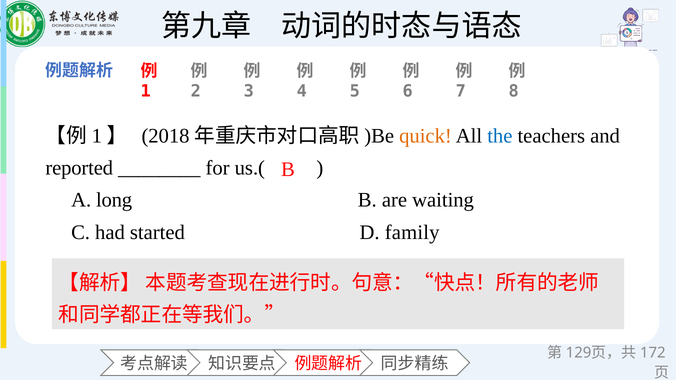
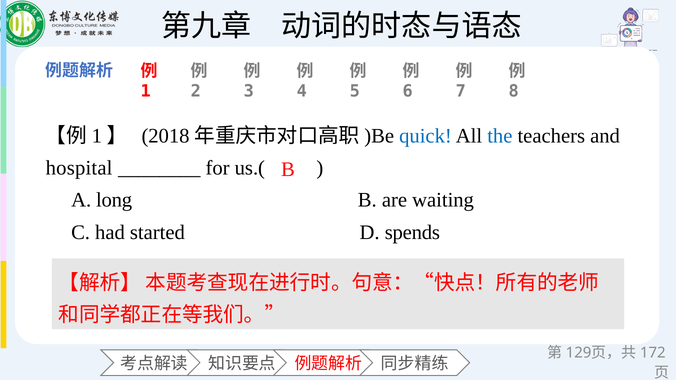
quick colour: orange -> blue
reported: reported -> hospital
family: family -> spends
